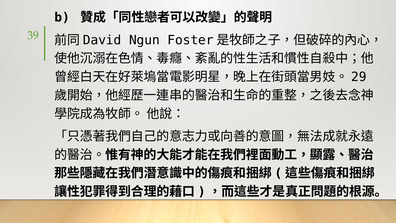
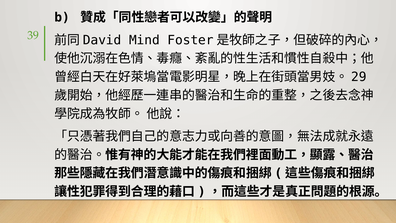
Ngun: Ngun -> Mind
